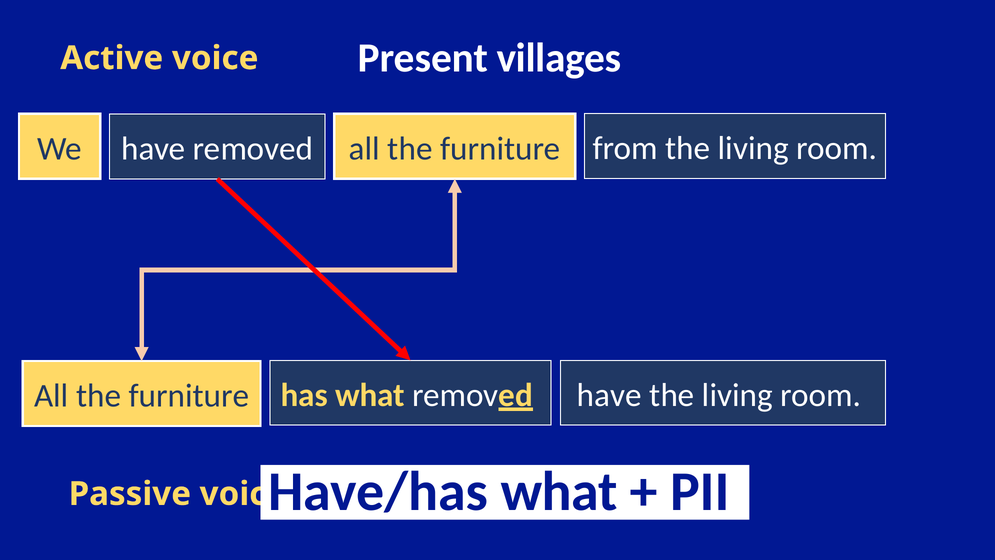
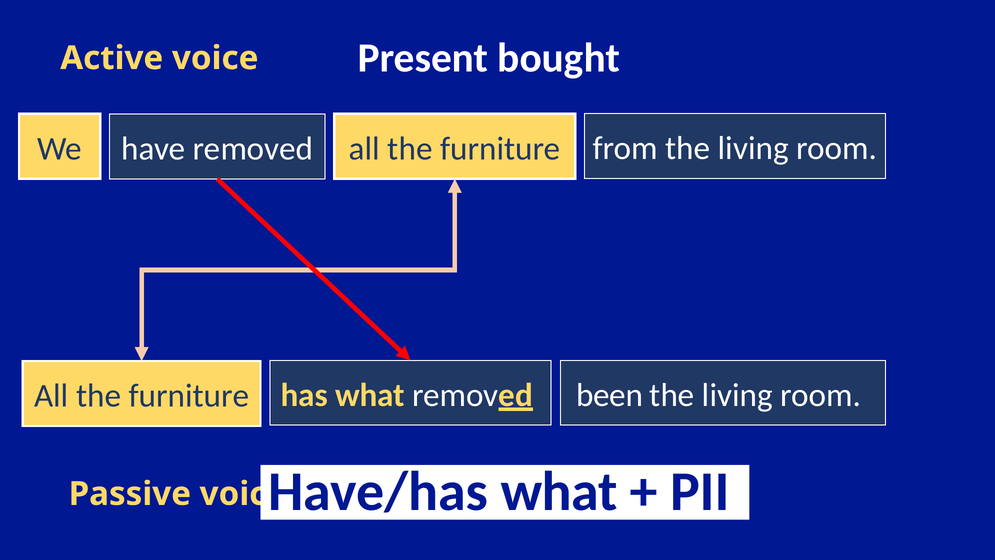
villages: villages -> bought
have at (609, 395): have -> been
